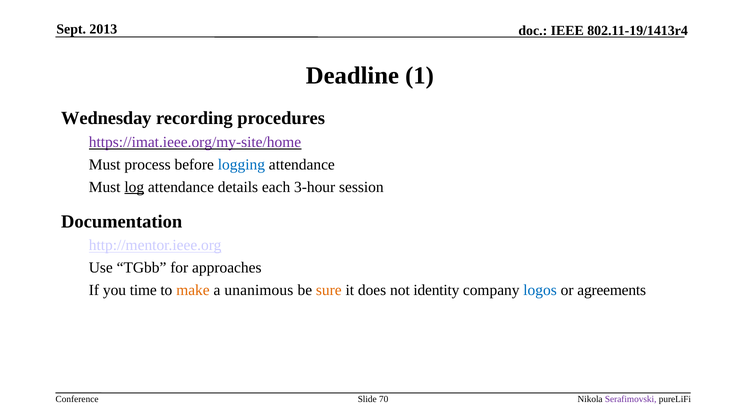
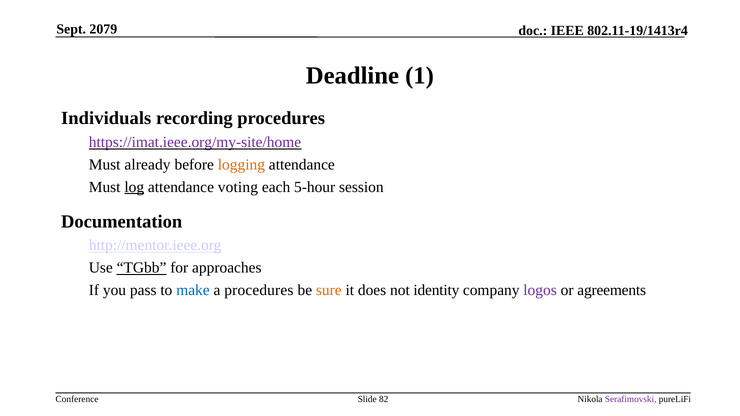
2013: 2013 -> 2079
Wednesday: Wednesday -> Individuals
process: process -> already
logging colour: blue -> orange
details: details -> voting
3-hour: 3-hour -> 5-hour
TGbb underline: none -> present
time: time -> pass
make colour: orange -> blue
a unanimous: unanimous -> procedures
logos colour: blue -> purple
70: 70 -> 82
